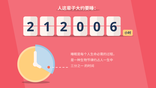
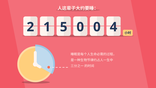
1 2: 2 -> 5
6: 6 -> 4
